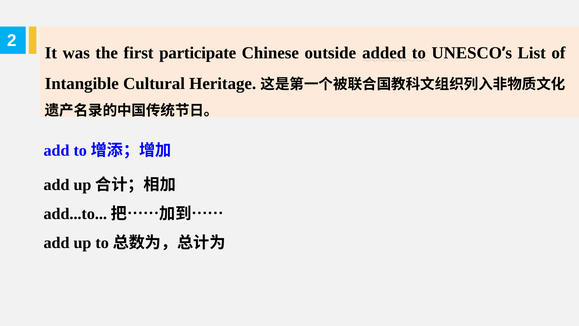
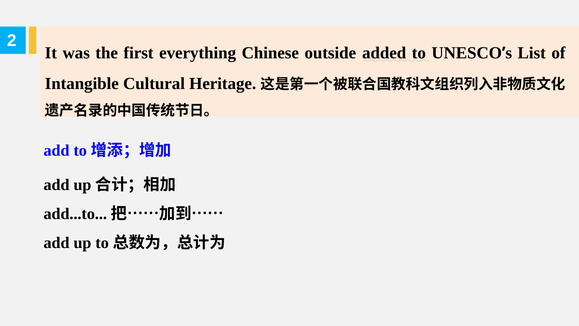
participate: participate -> everything
